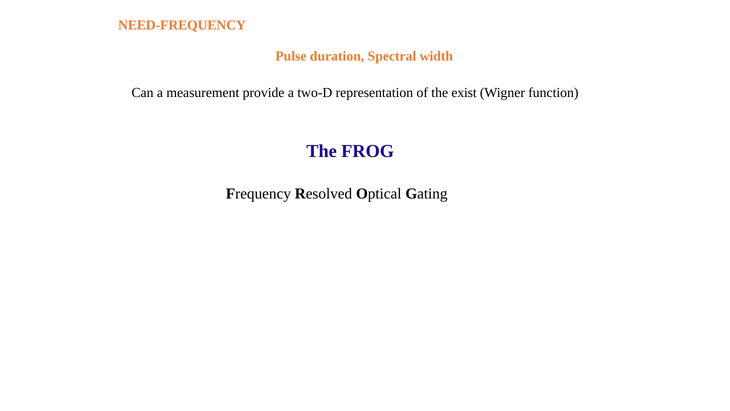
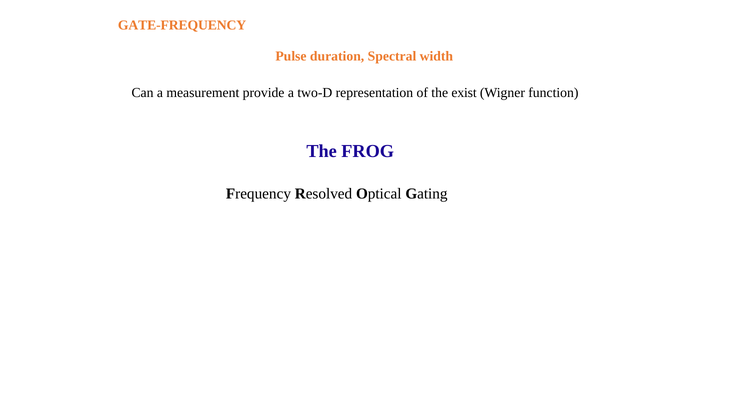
NEED-FREQUENCY: NEED-FREQUENCY -> GATE-FREQUENCY
